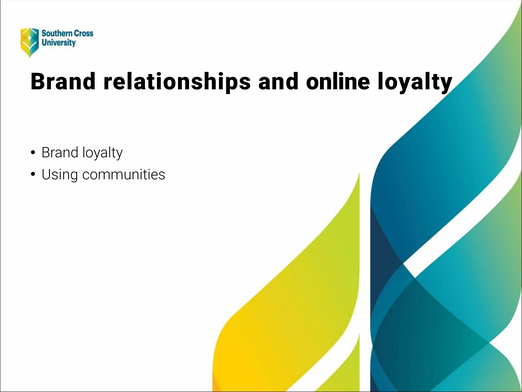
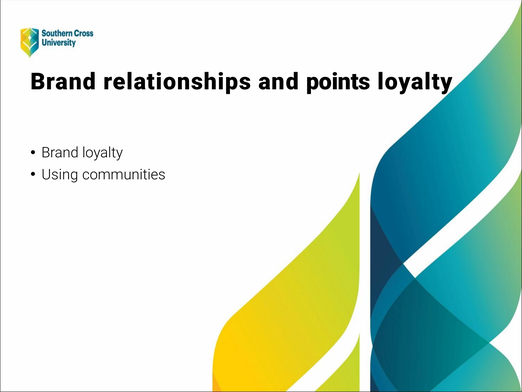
online: online -> points
